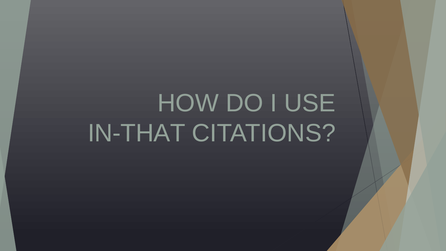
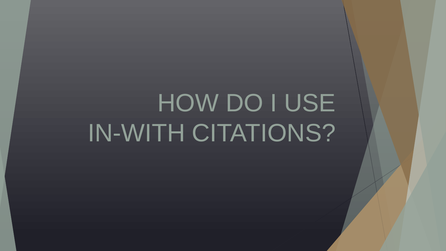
IN-THAT: IN-THAT -> IN-WITH
